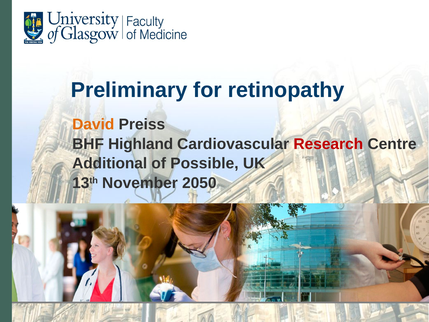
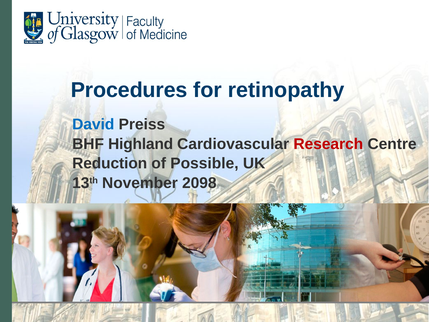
Preliminary: Preliminary -> Procedures
David colour: orange -> blue
Additional: Additional -> Reduction
2050: 2050 -> 2098
